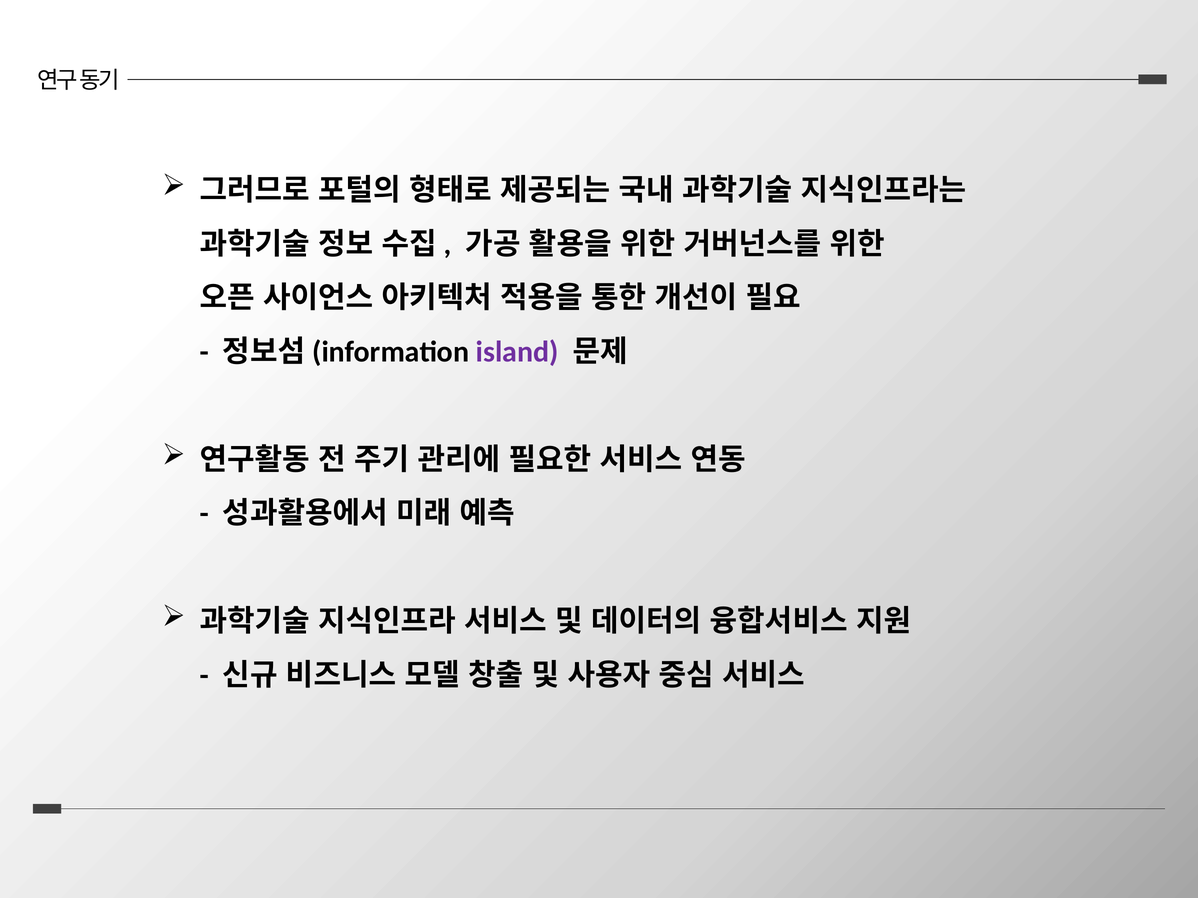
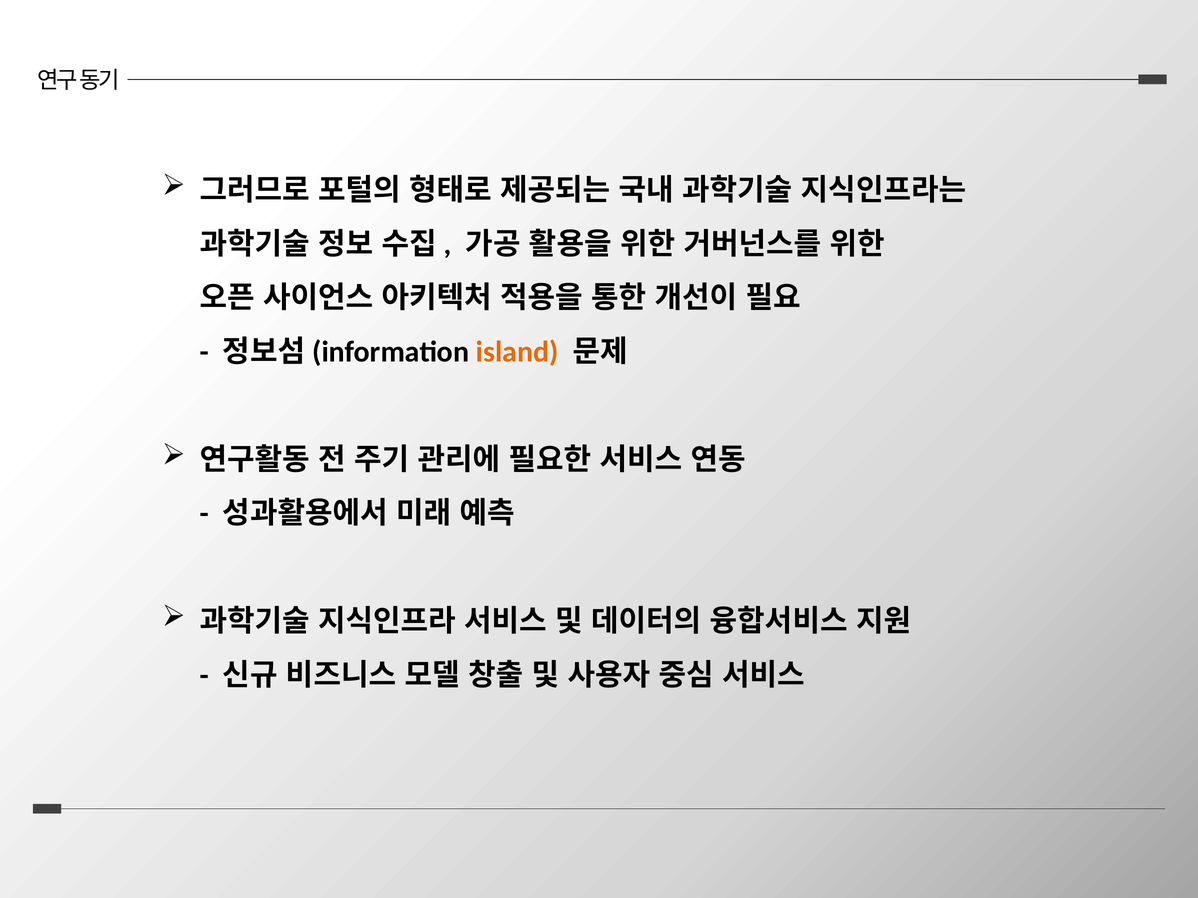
island colour: purple -> orange
